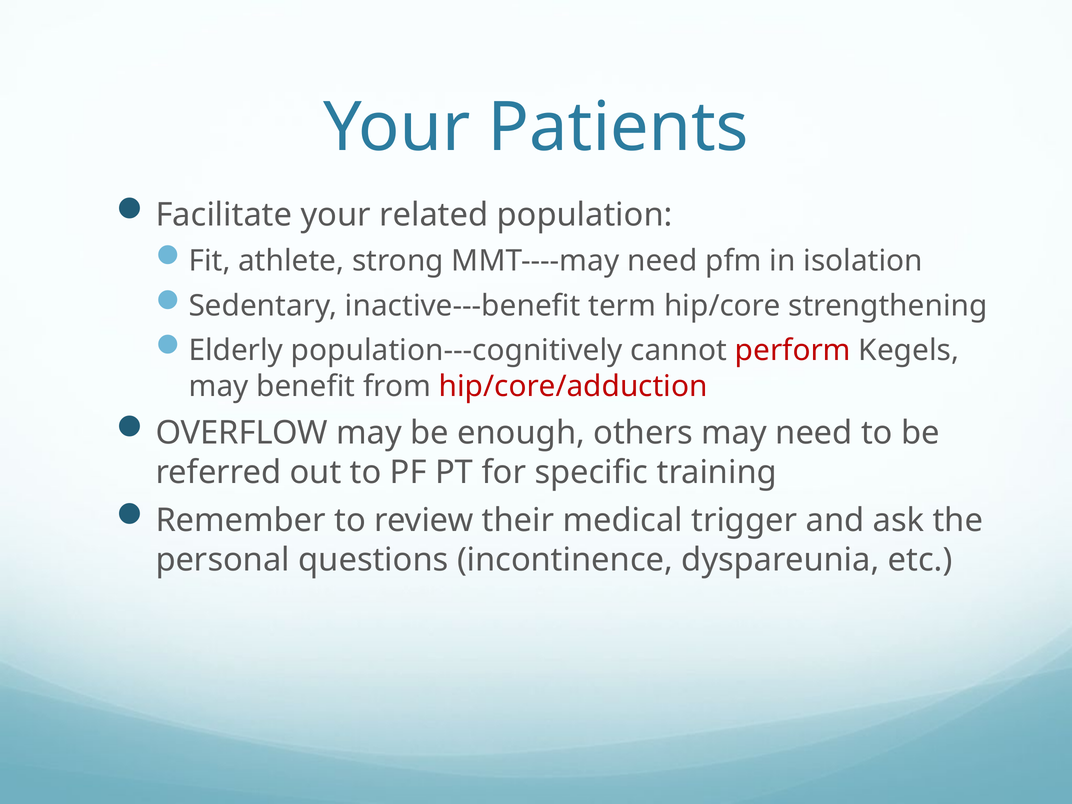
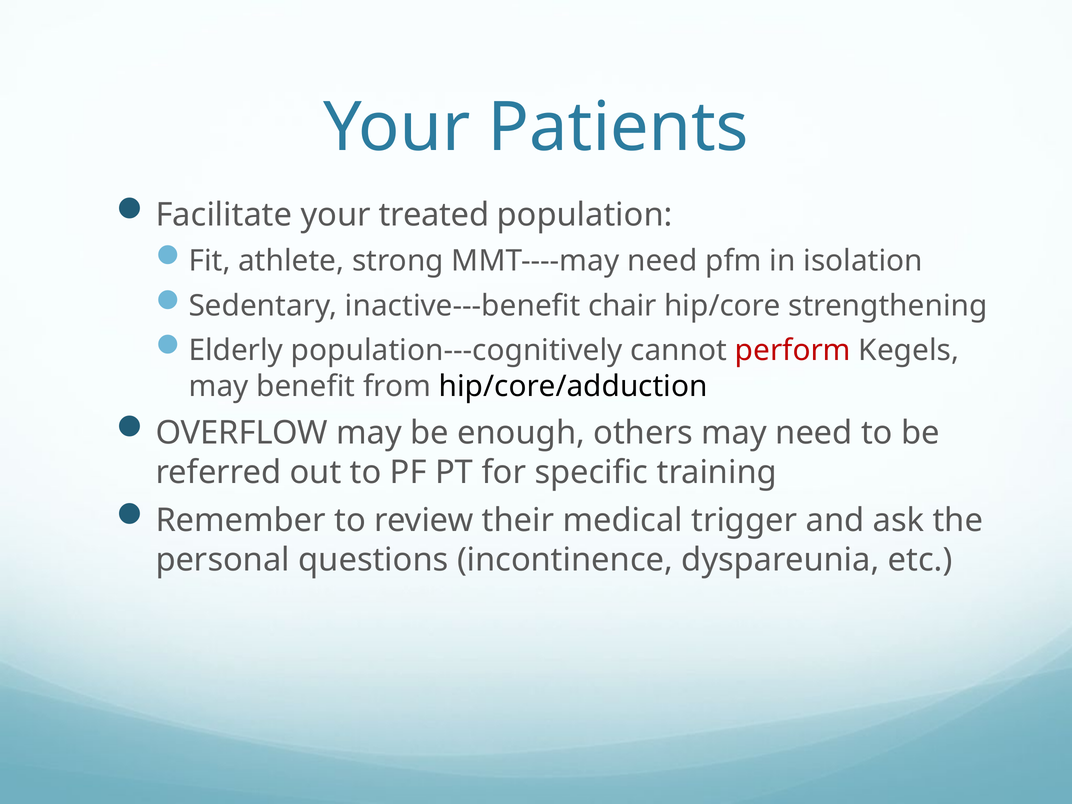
related: related -> treated
term: term -> chair
hip/core/adduction colour: red -> black
